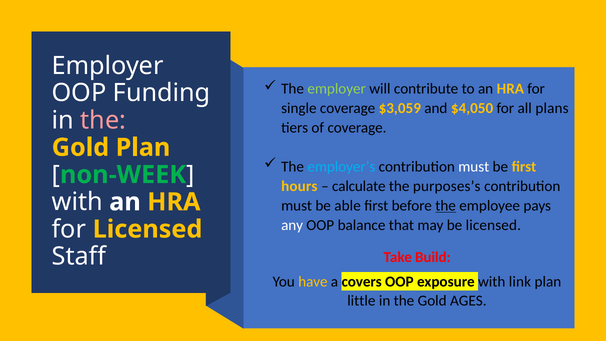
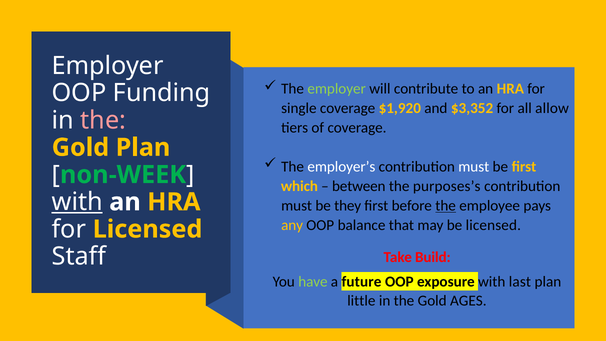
$3,059: $3,059 -> $1,920
$4,050: $4,050 -> $3,352
plans: plans -> allow
employer’s colour: light blue -> white
hours: hours -> which
calculate: calculate -> between
with at (77, 202) underline: none -> present
able: able -> they
any colour: white -> yellow
have colour: yellow -> light green
covers: covers -> future
link: link -> last
